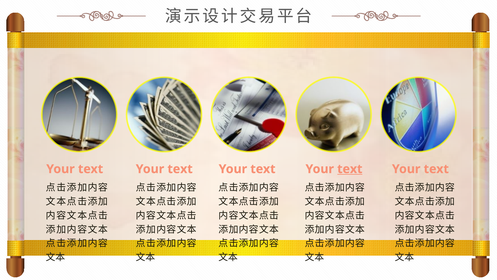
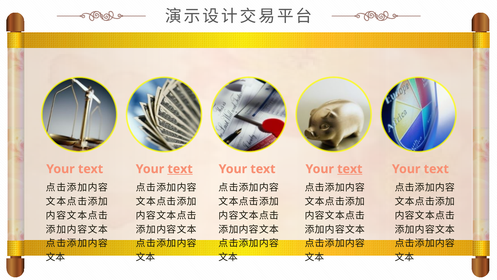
text at (180, 169) underline: none -> present
